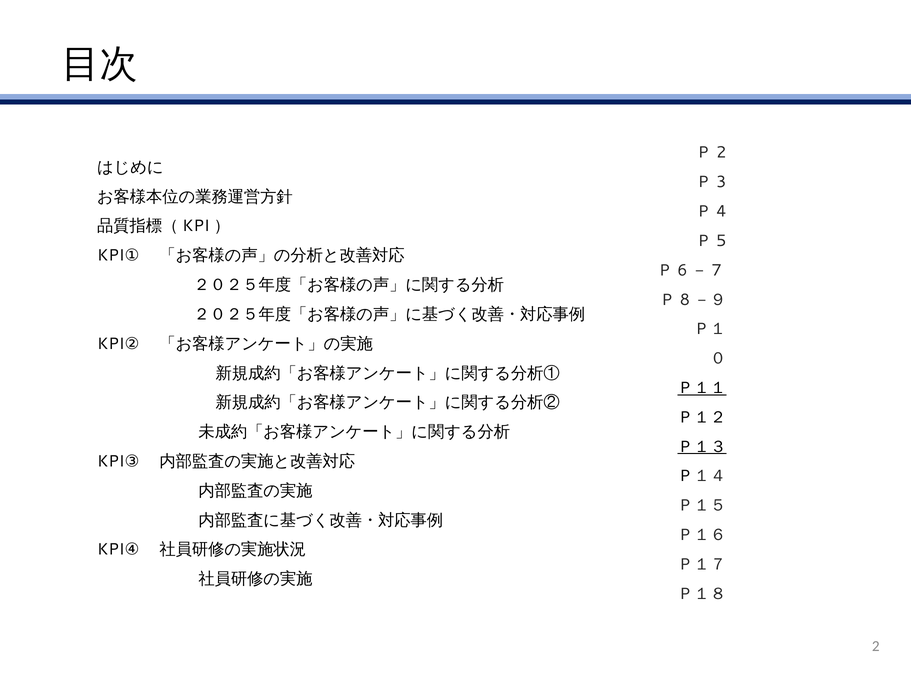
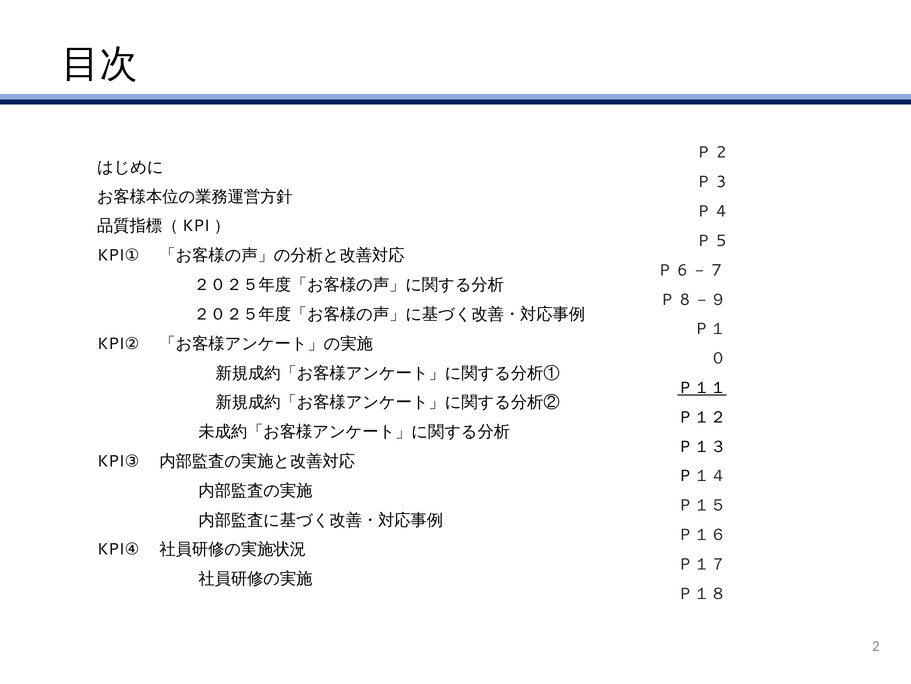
Ｐ１３ underline: present -> none
